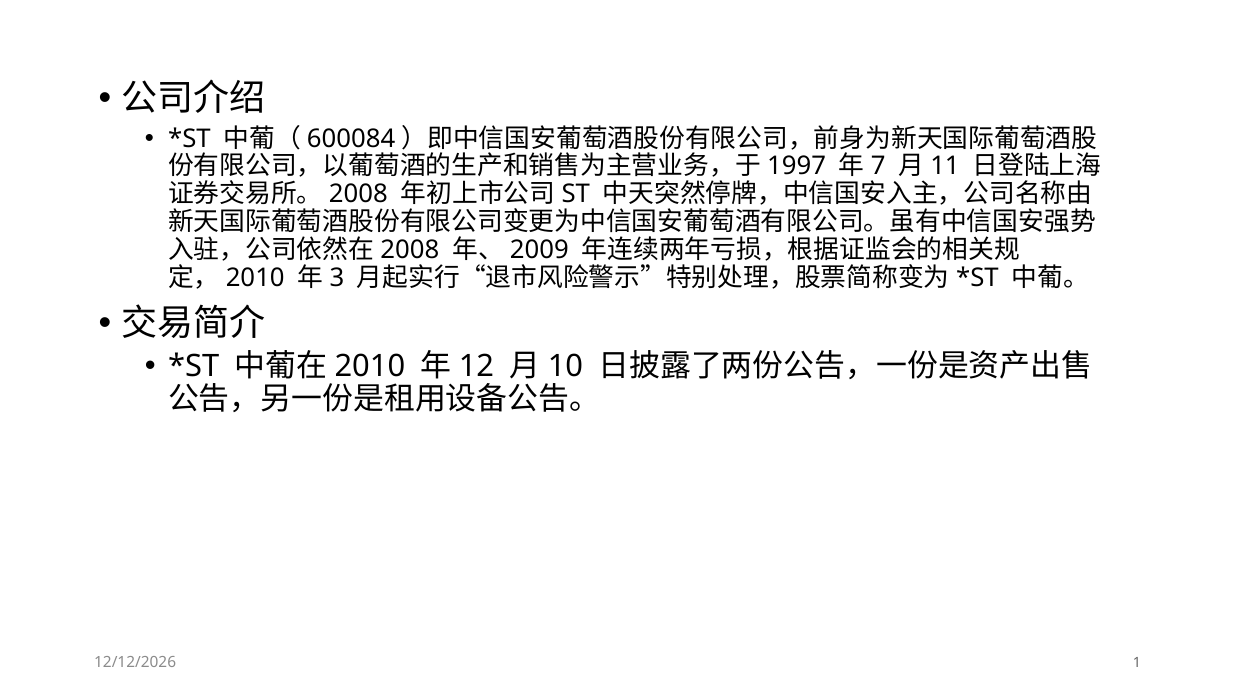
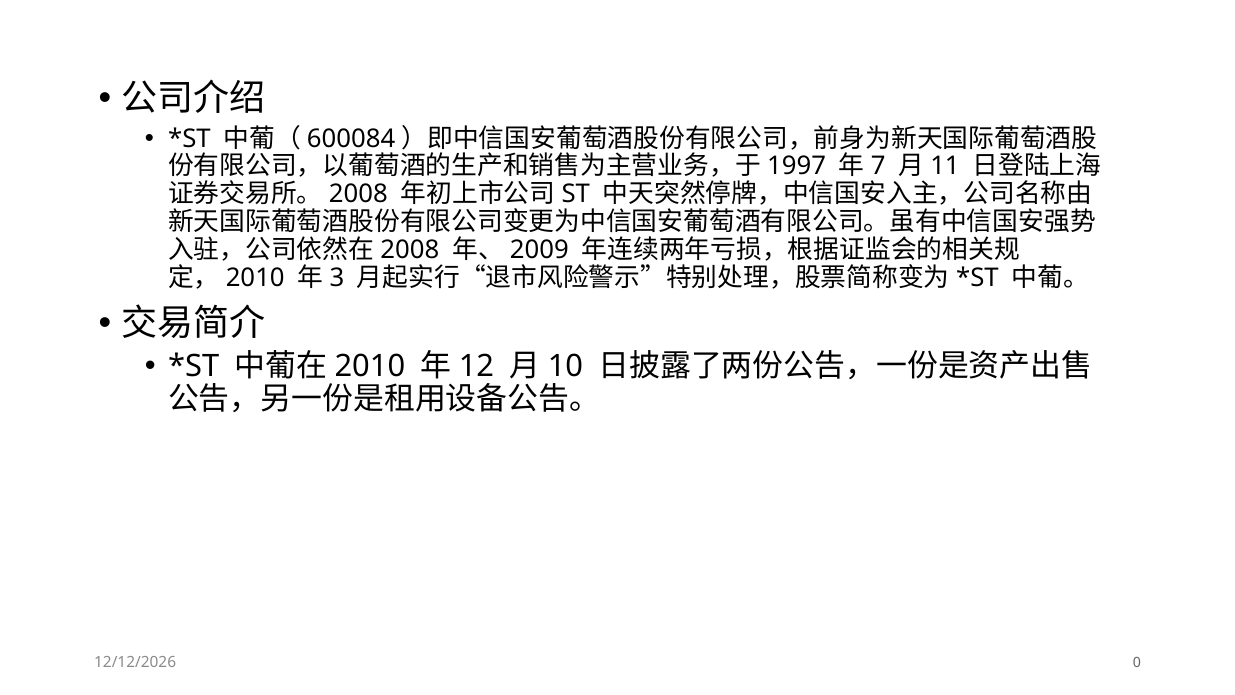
1: 1 -> 0
